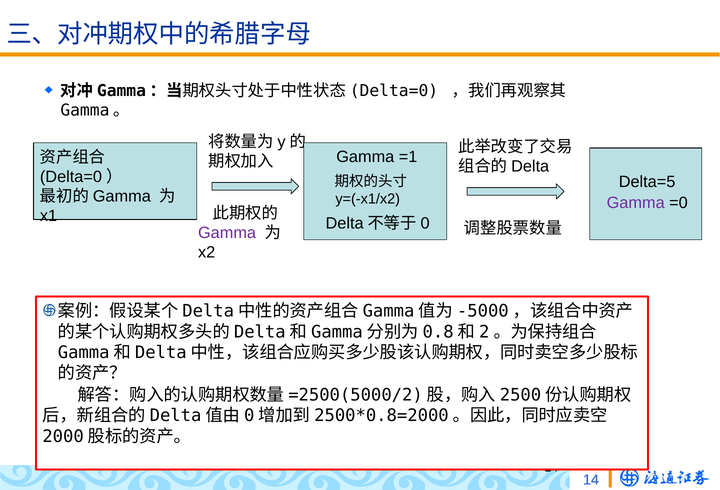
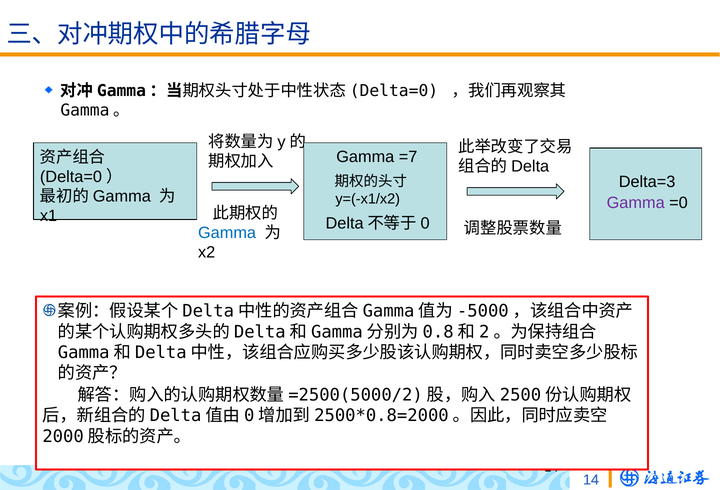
=1: =1 -> =7
Delta=5: Delta=5 -> Delta=3
Gamma at (227, 233) colour: purple -> blue
